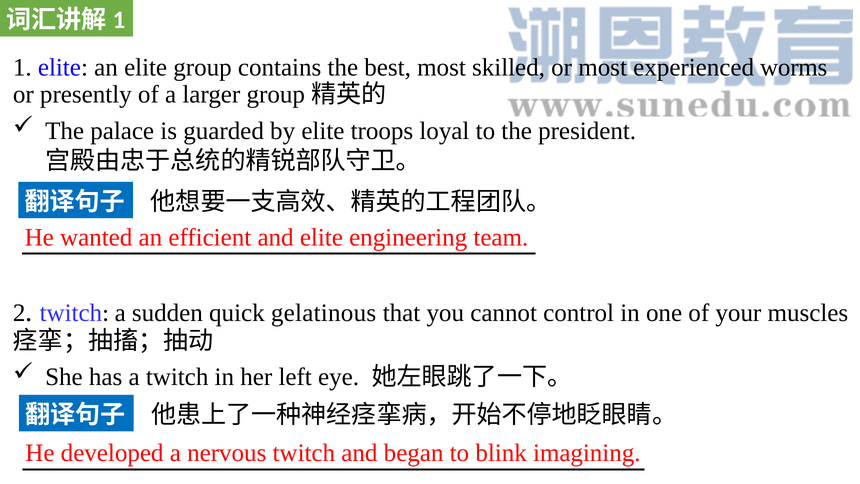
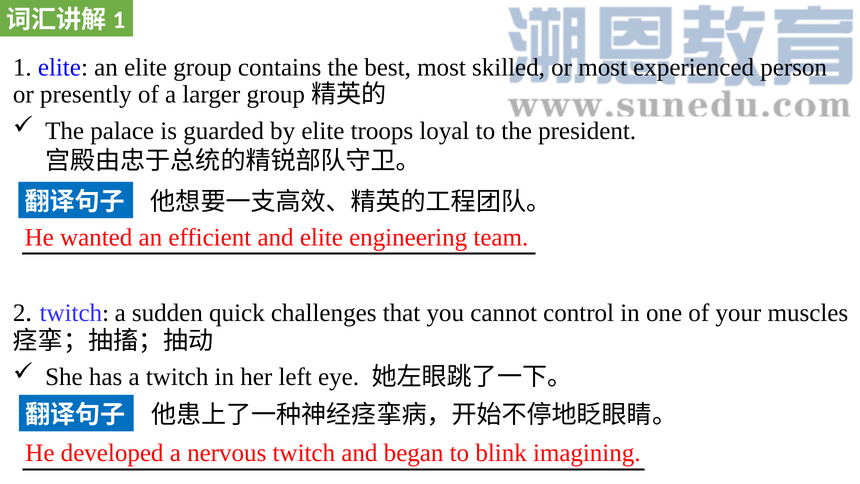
worms: worms -> person
gelatinous: gelatinous -> challenges
